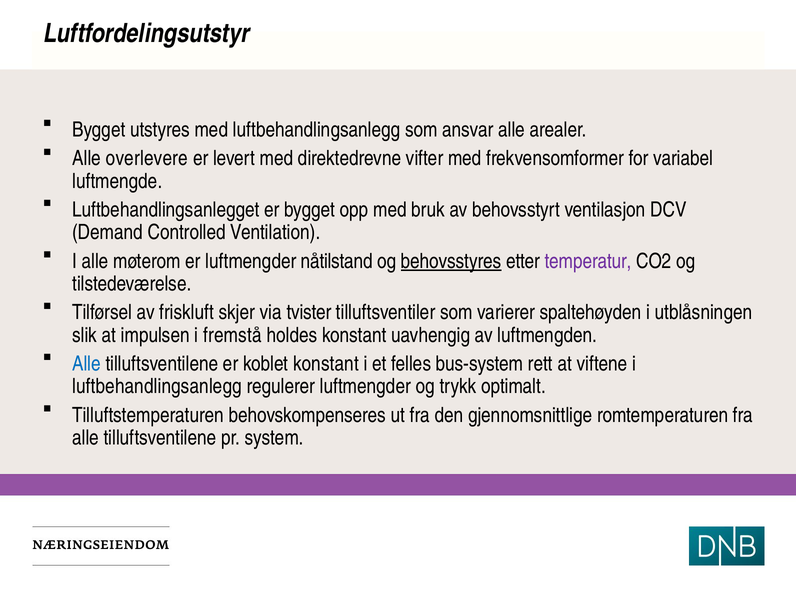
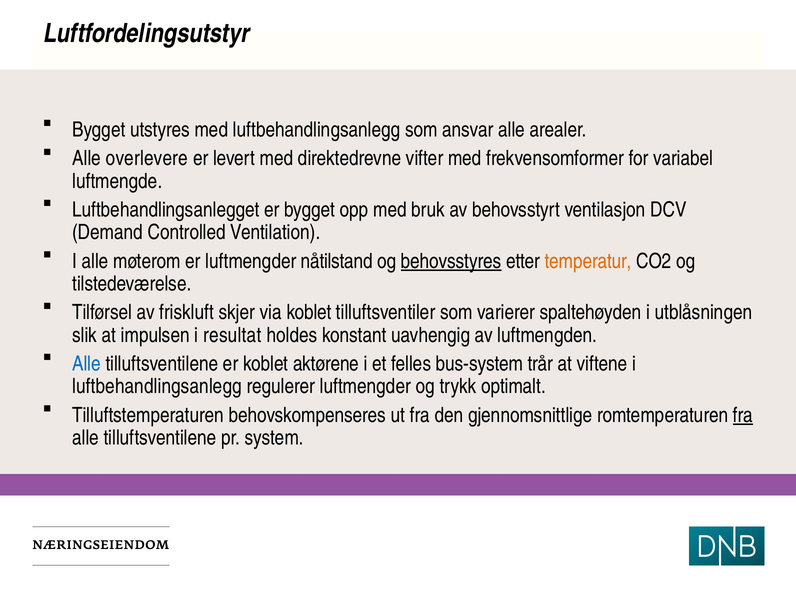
temperatur colour: purple -> orange
via tvister: tvister -> koblet
fremstå: fremstå -> resultat
koblet konstant: konstant -> aktørene
rett: rett -> trår
fra at (743, 415) underline: none -> present
